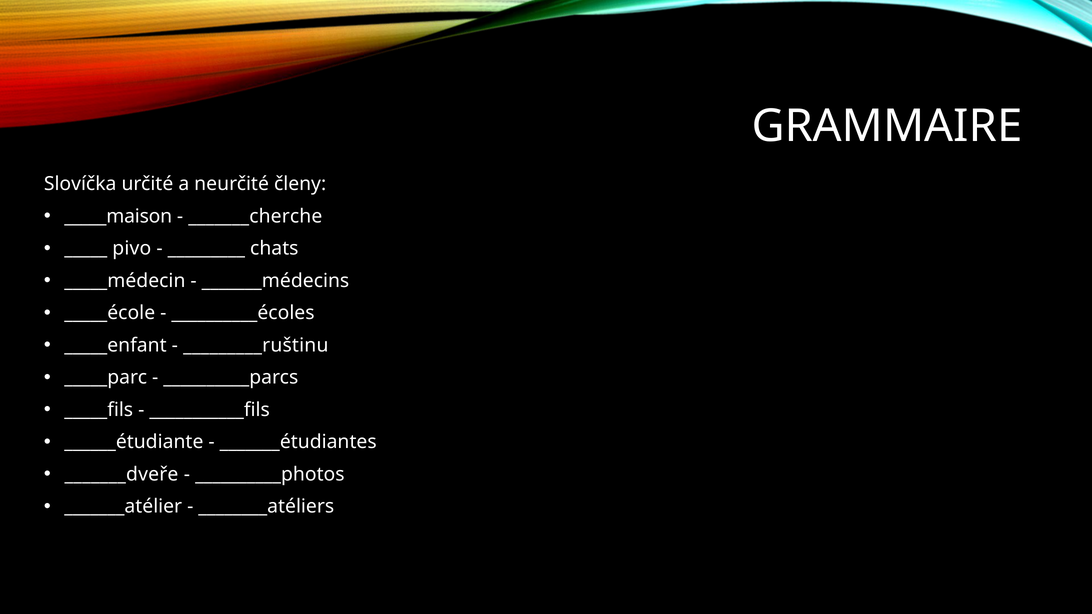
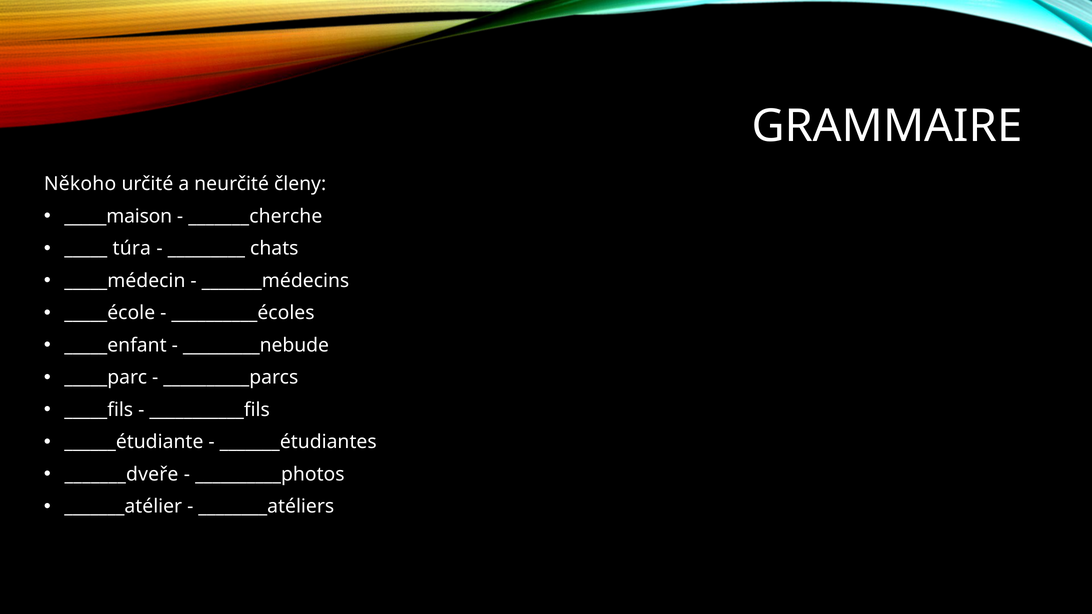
Slovíčka: Slovíčka -> Někoho
pivo: pivo -> túra
_________ruštinu: _________ruštinu -> _________nebude
